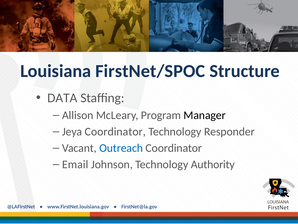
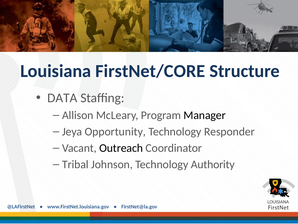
FirstNet/SPOC: FirstNet/SPOC -> FirstNet/CORE
Jeya Coordinator: Coordinator -> Opportunity
Outreach colour: blue -> black
Email: Email -> Tribal
